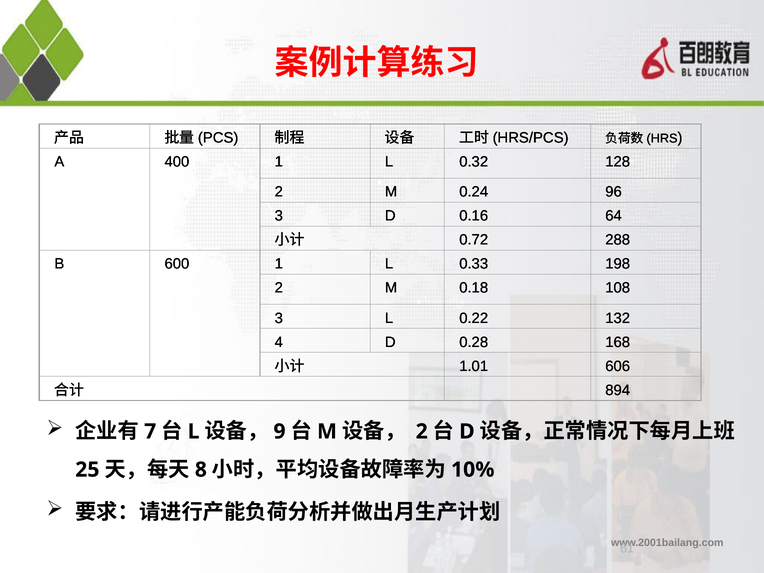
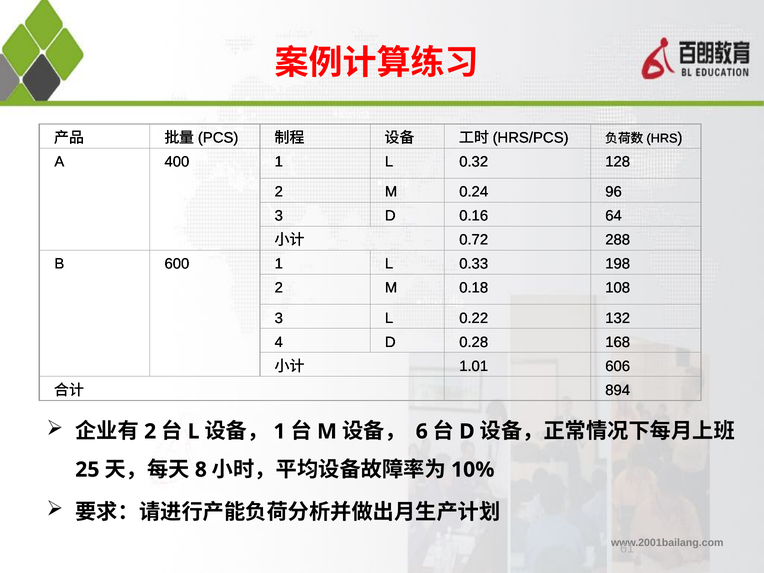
7 at (150, 431): 7 -> 2
9 at (280, 431): 9 -> 1
2 at (422, 431): 2 -> 6
